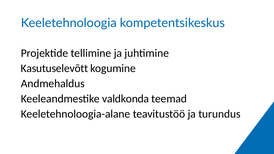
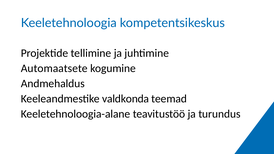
Kasutuselevõtt: Kasutuselevõtt -> Automaatsete
